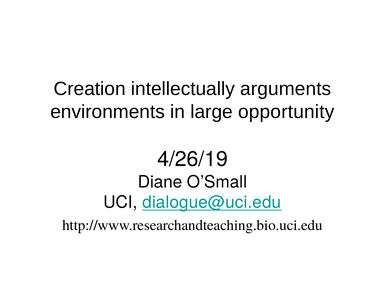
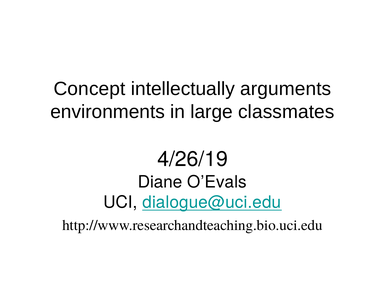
Creation: Creation -> Concept
opportunity: opportunity -> classmates
O’Small: O’Small -> O’Evals
